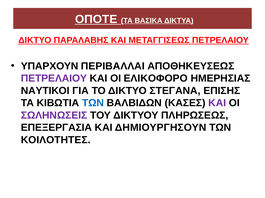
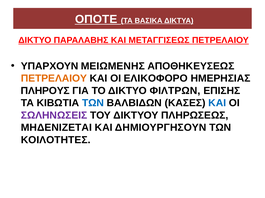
ΠΕΡΙΒΑΛΛΑΙ: ΠΕΡΙΒΑΛΛΑΙ -> ΜΕΙΩΜΕΝΗΣ
ΠΕΤΡΕΛΑΙΟΥ at (54, 79) colour: purple -> orange
ΝΑΥΤΙΚΟΙ: ΝΑΥΤΙΚΟΙ -> ΠΛΗΡΟΥΣ
ΣΤΕΓΑΝΑ: ΣΤΕΓΑΝΑ -> ΦΙΛΤΡΩΝ
ΚΑΙ at (217, 103) colour: purple -> blue
ΕΠΕΞΕΡΓΑΣΙΑ: ΕΠΕΞΕΡΓΑΣΙΑ -> ΜΗΔΕΝΙΖΕΤΑΙ
